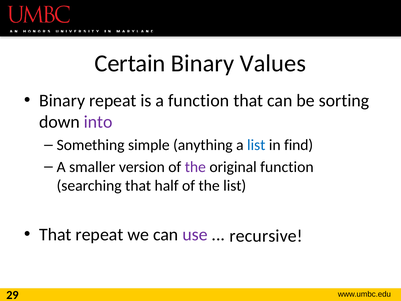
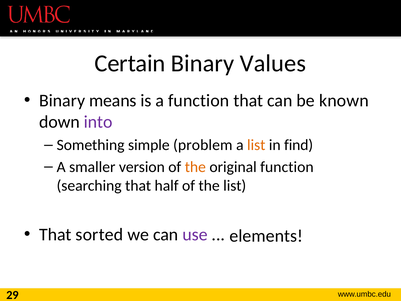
Binary repeat: repeat -> means
sorting: sorting -> known
anything: anything -> problem
list at (256, 145) colour: blue -> orange
the at (195, 167) colour: purple -> orange
That repeat: repeat -> sorted
recursive: recursive -> elements
